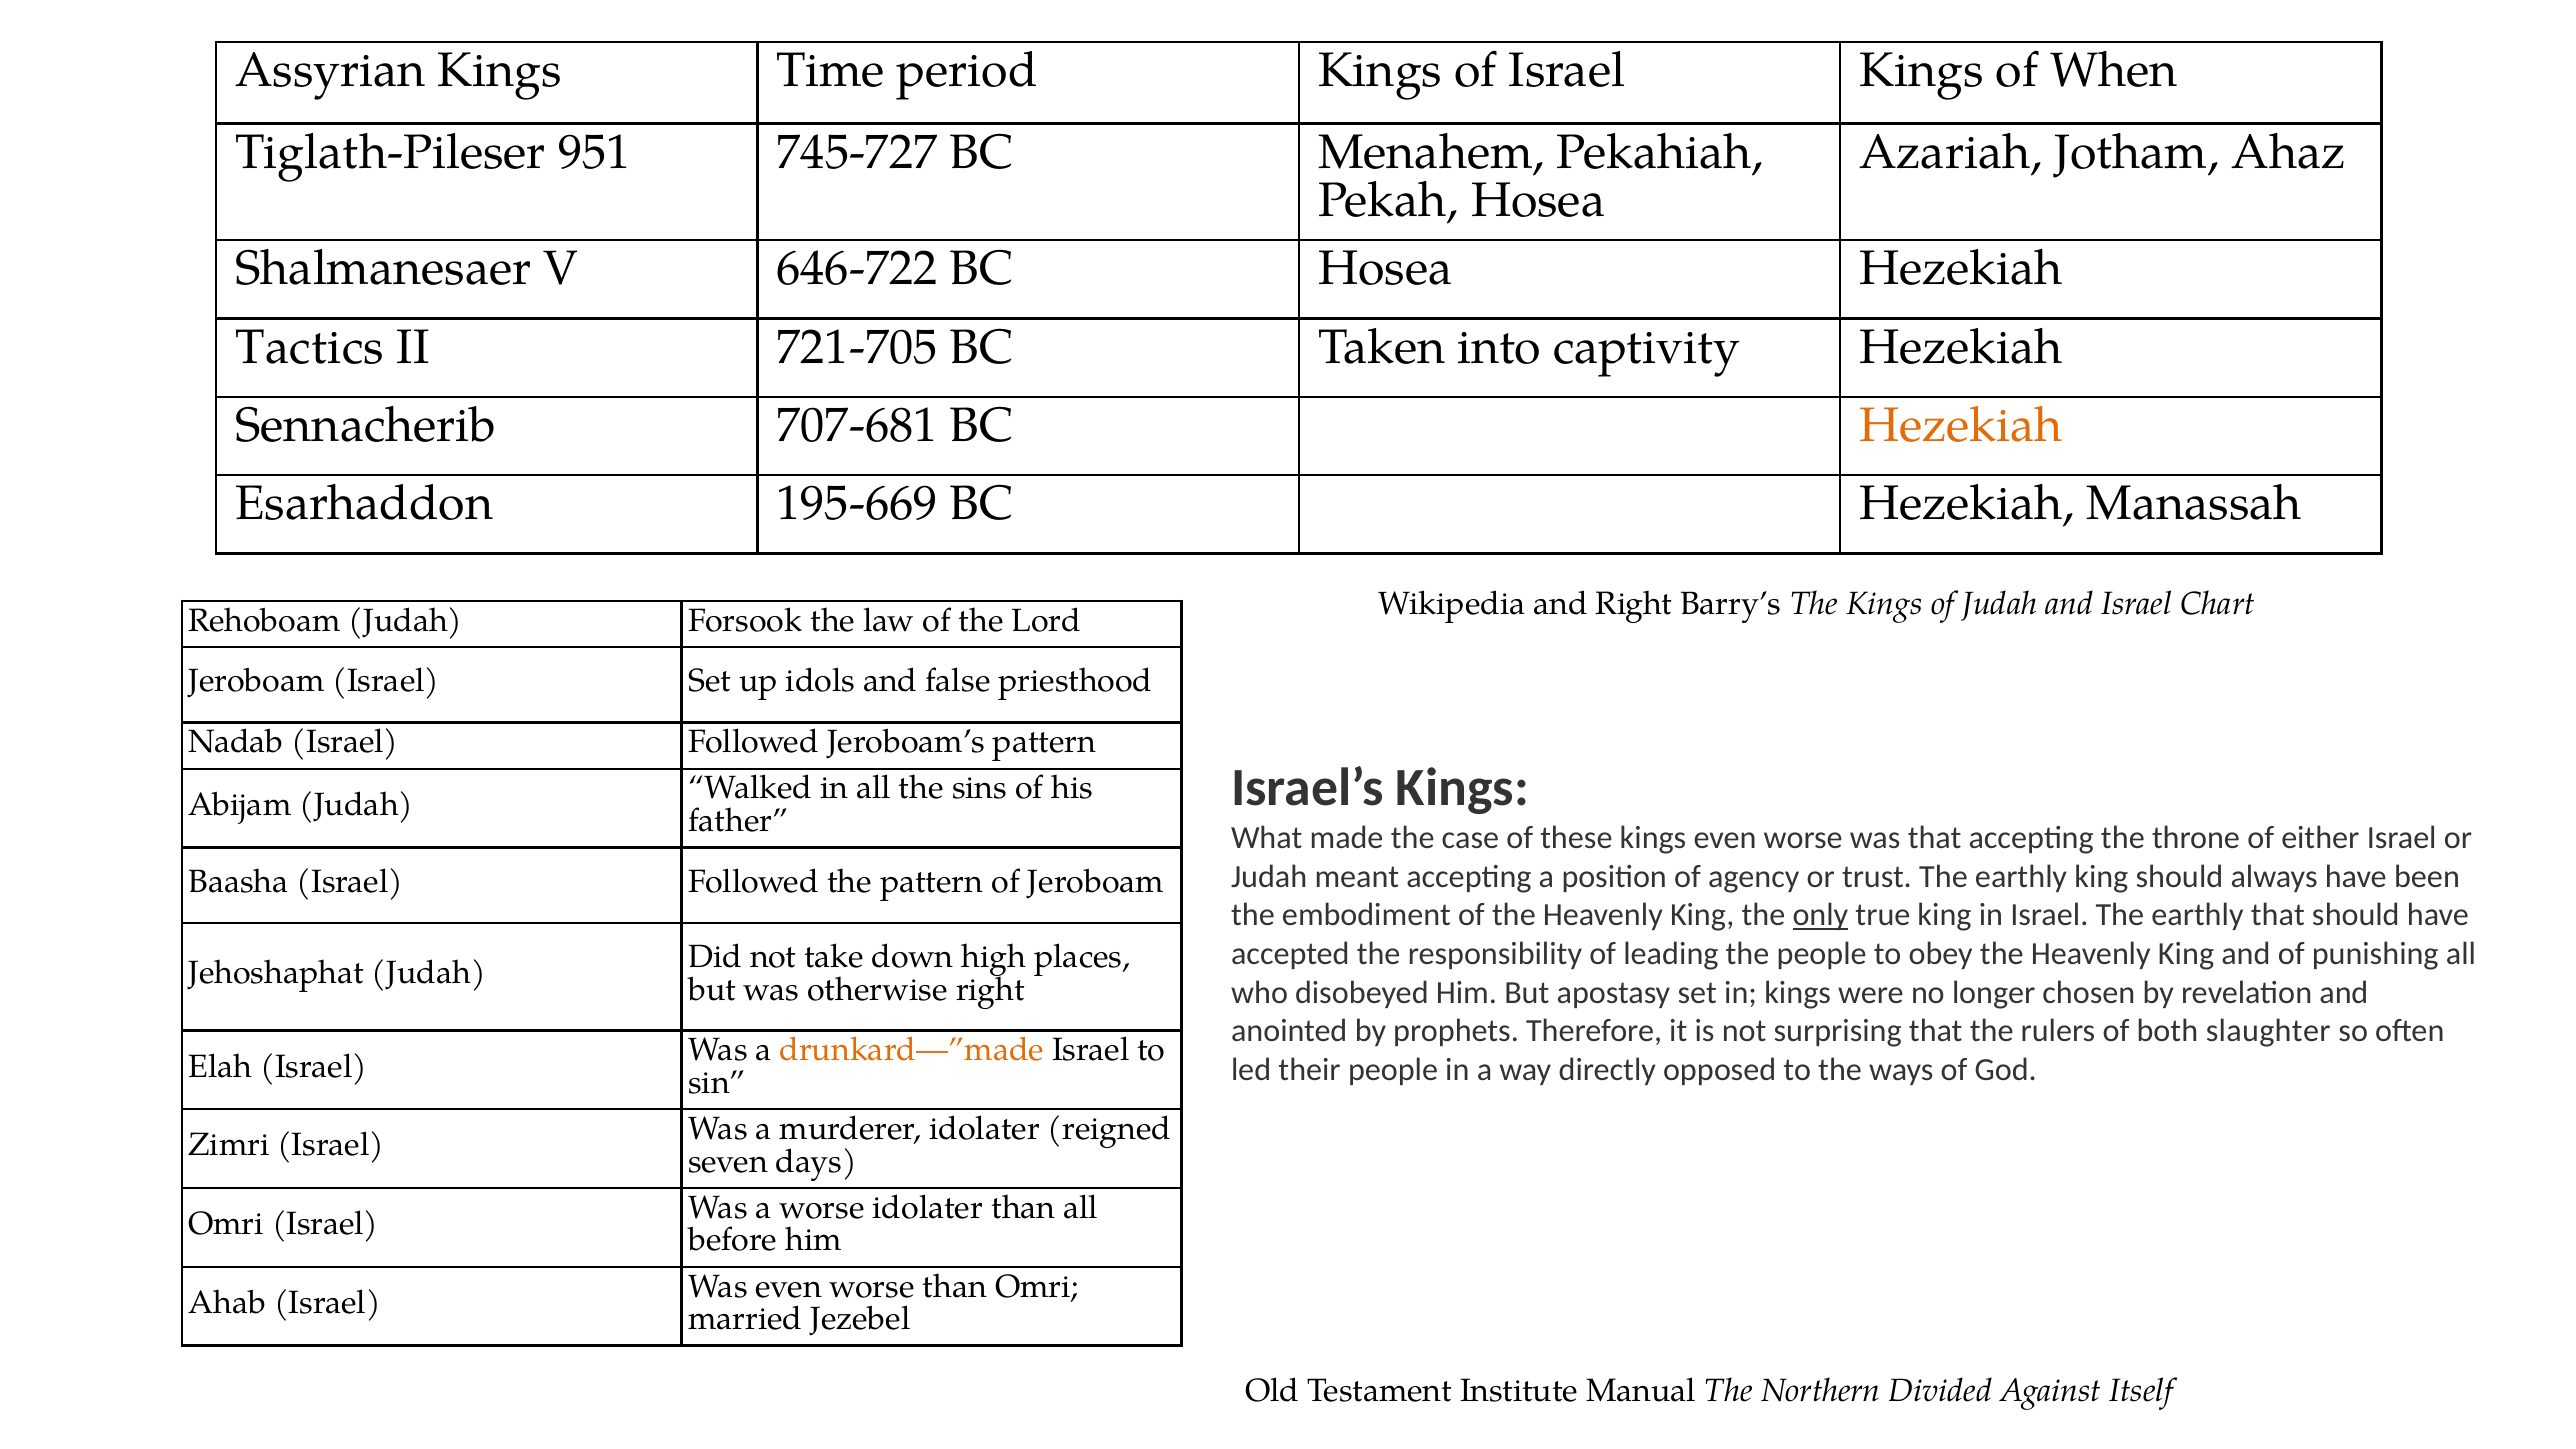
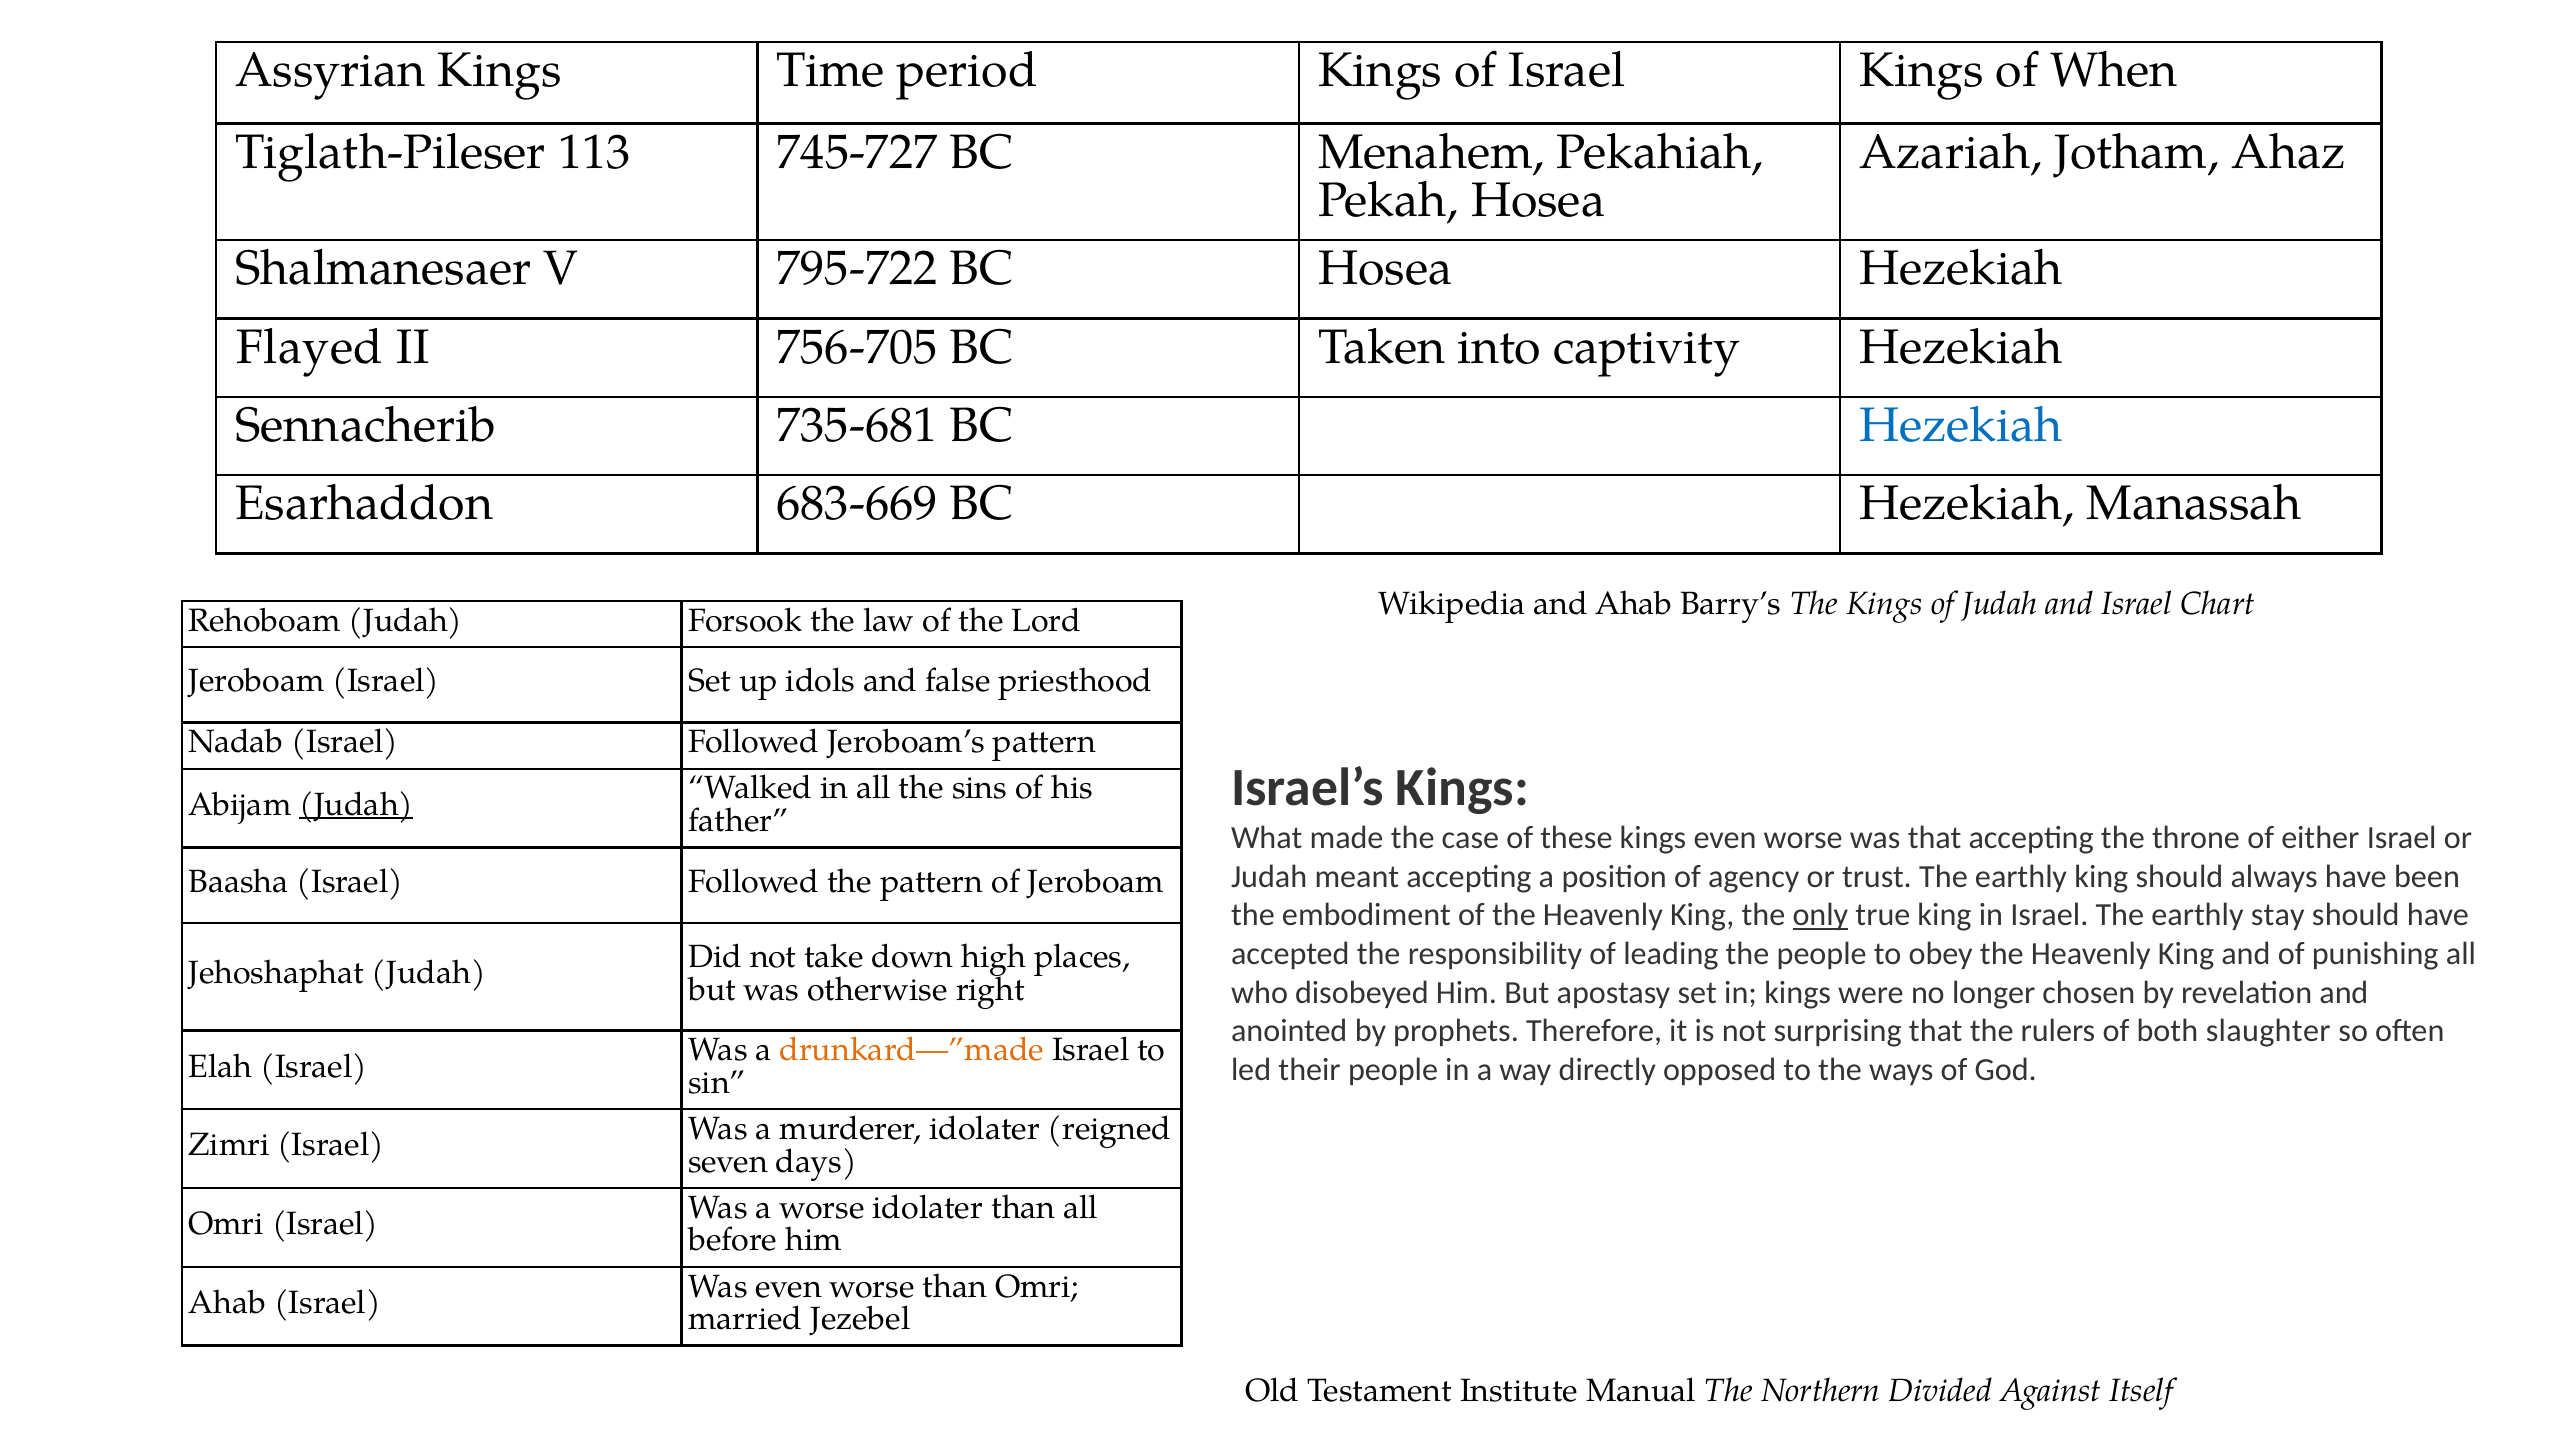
951: 951 -> 113
646-722: 646-722 -> 795-722
Tactics: Tactics -> Flayed
721-705: 721-705 -> 756-705
707-681: 707-681 -> 735-681
Hezekiah at (1961, 426) colour: orange -> blue
195-669: 195-669 -> 683-669
and Right: Right -> Ahab
Judah at (356, 805) underline: none -> present
earthly that: that -> stay
